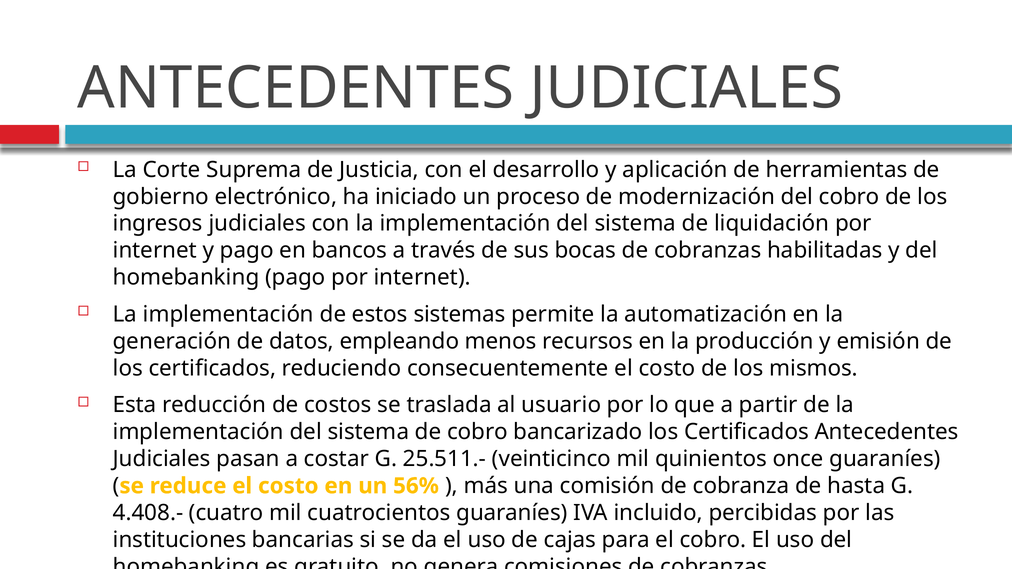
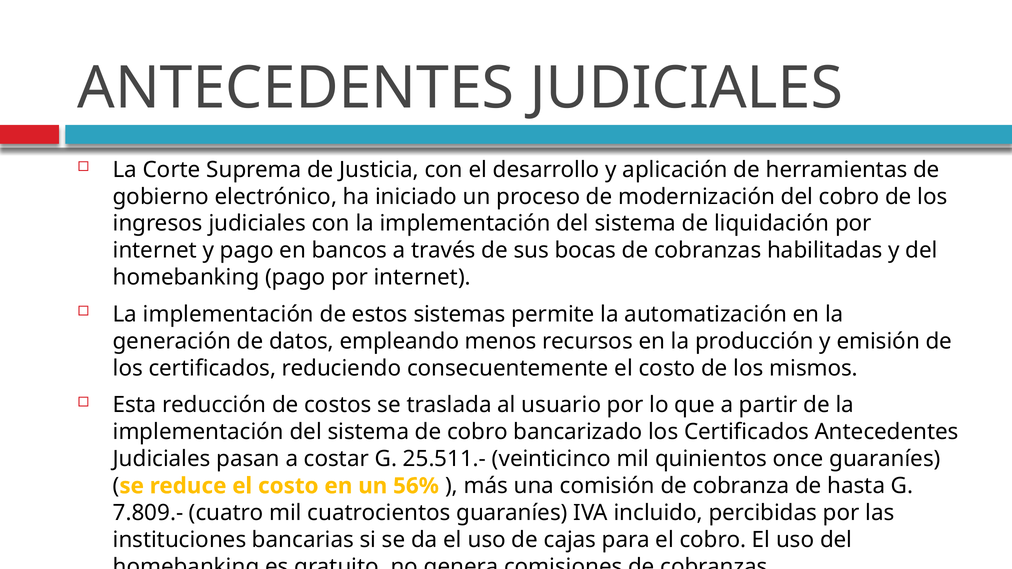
4.408.-: 4.408.- -> 7.809.-
